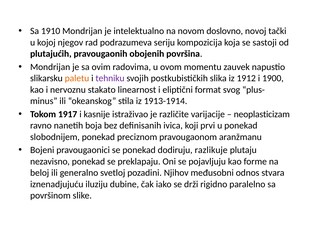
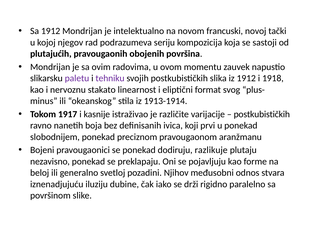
Sa 1910: 1910 -> 1912
doslovno: doslovno -> francuski
paletu colour: orange -> purple
1900: 1900 -> 1918
neoplasticizam at (262, 114): neoplasticizam -> postkubističkih
